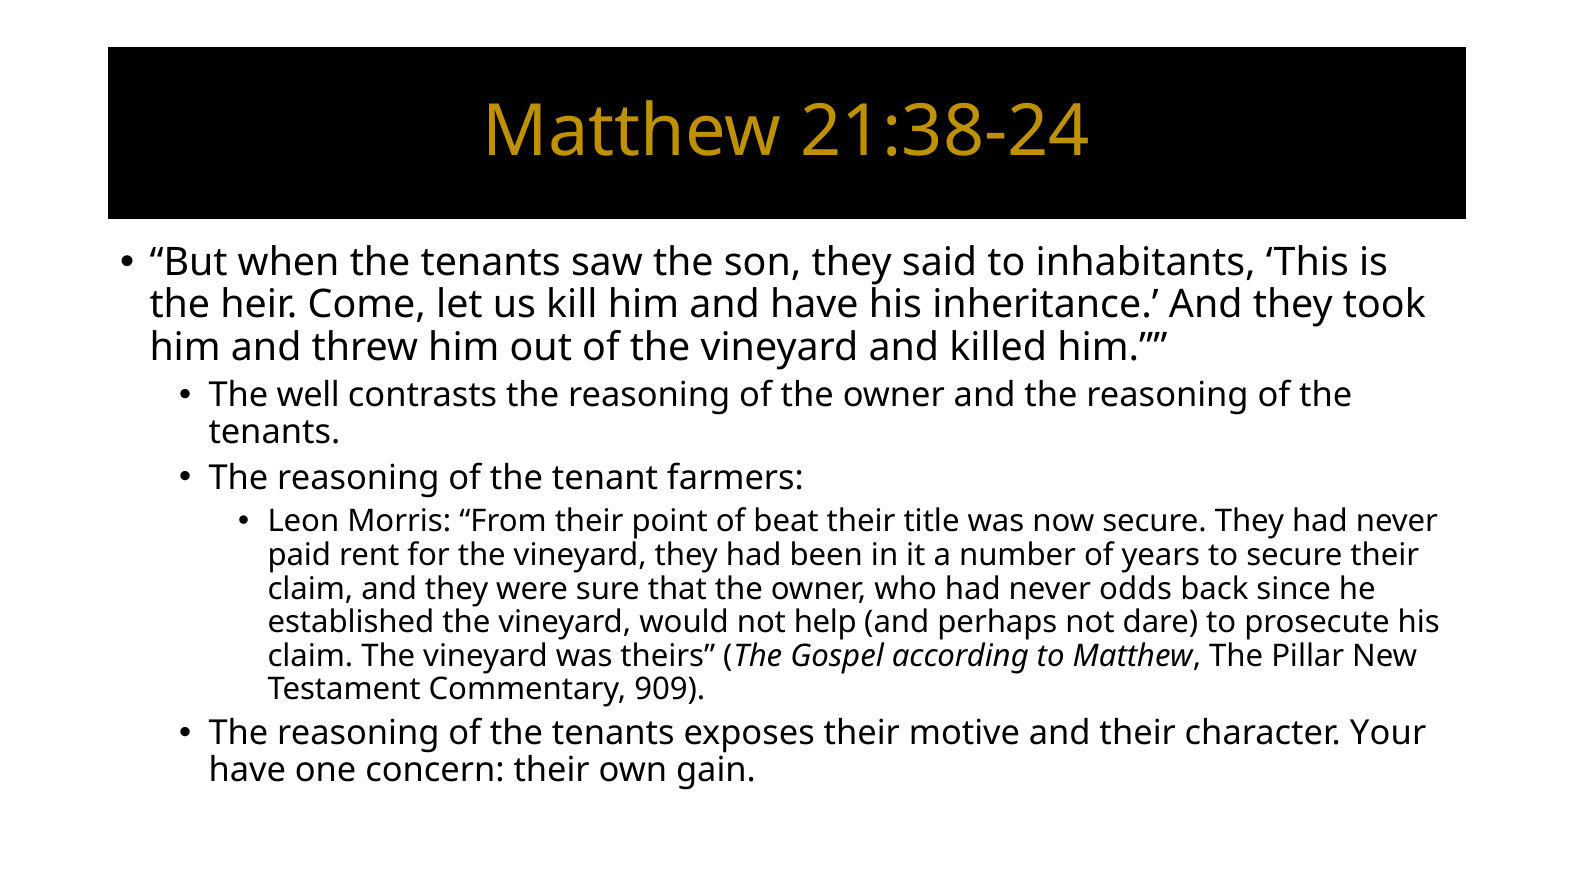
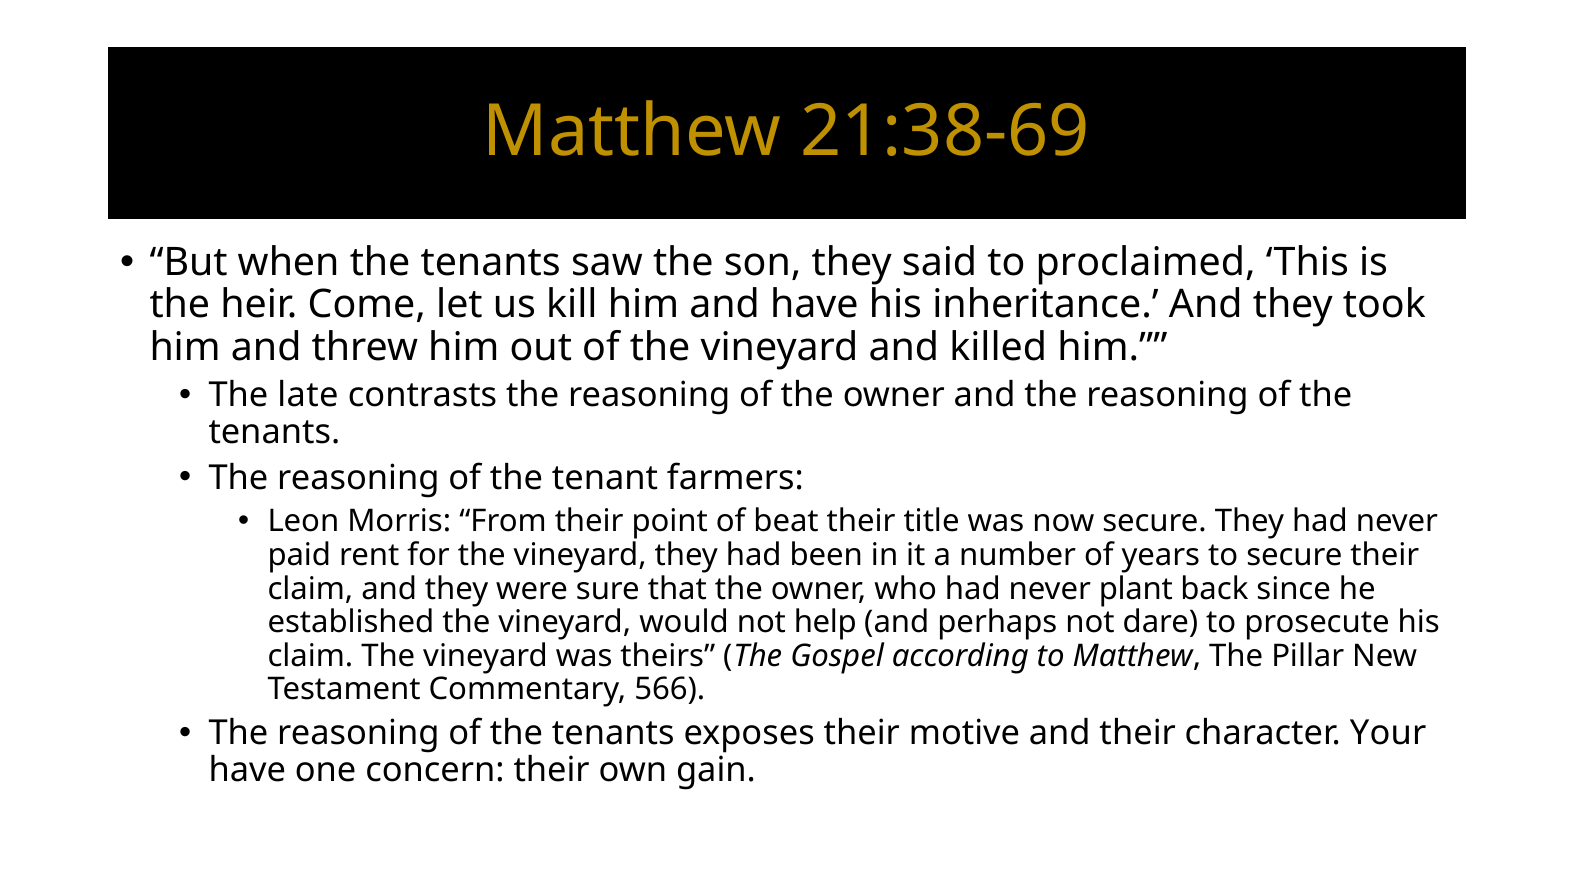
21:38-24: 21:38-24 -> 21:38-69
inhabitants: inhabitants -> proclaimed
well: well -> late
odds: odds -> plant
909: 909 -> 566
